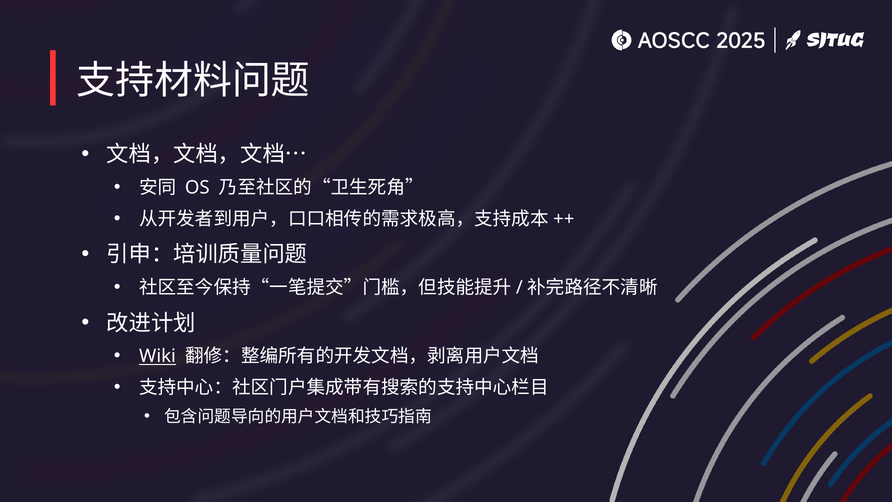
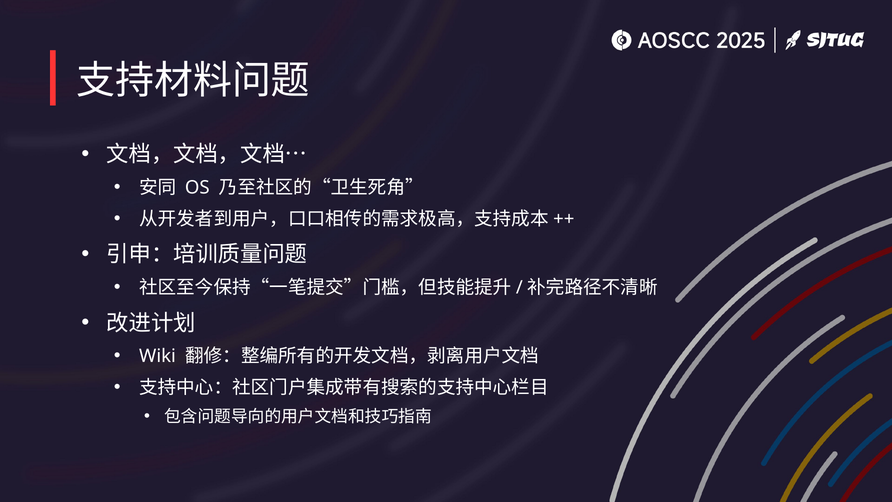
Wiki underline: present -> none
